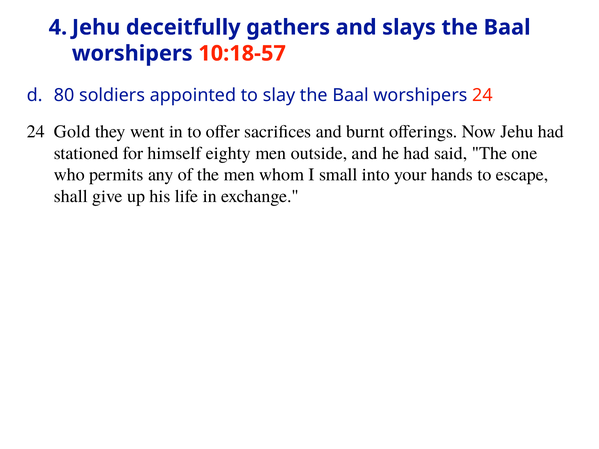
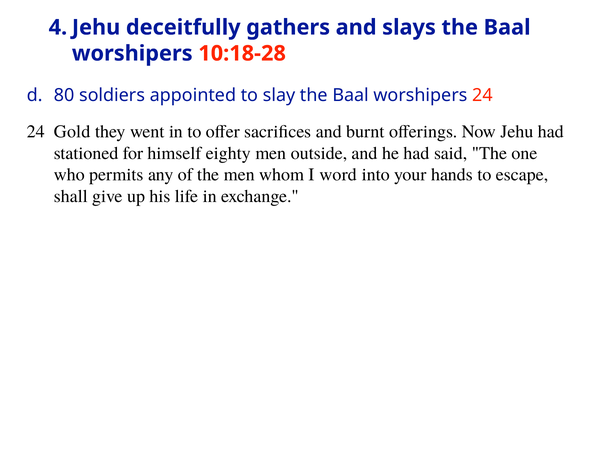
10:18-57: 10:18-57 -> 10:18-28
small: small -> word
